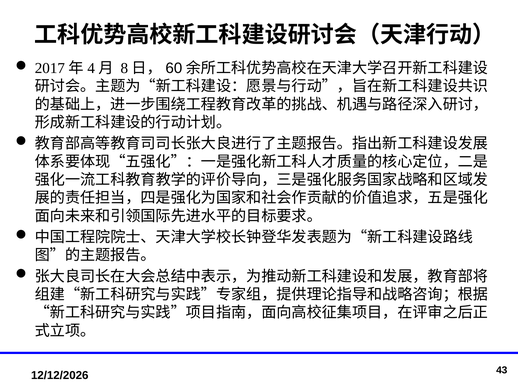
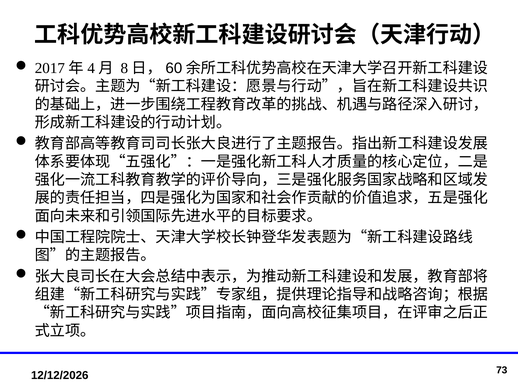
43: 43 -> 73
